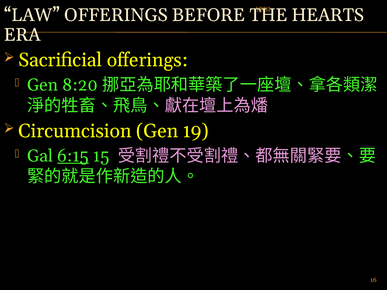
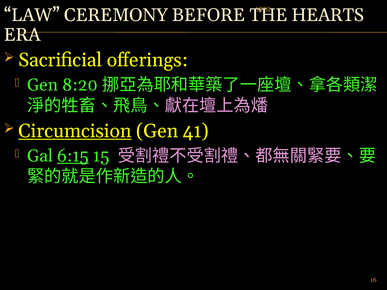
LAW OFFERINGS: OFFERINGS -> CEREMONY
Circumcision underline: none -> present
19: 19 -> 41
